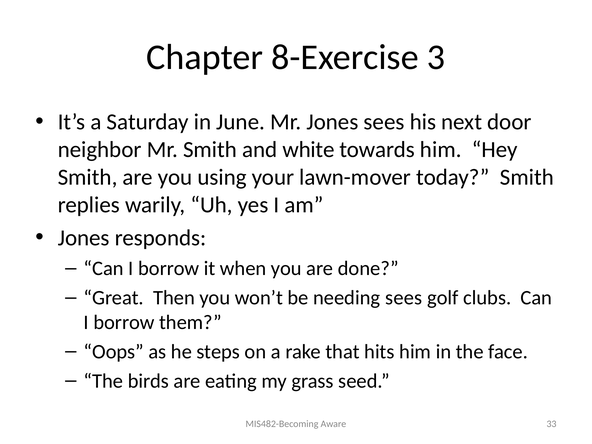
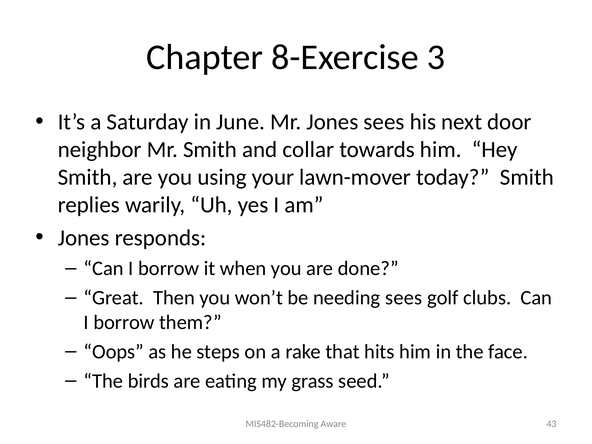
white: white -> collar
33: 33 -> 43
